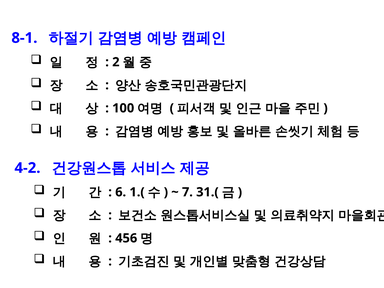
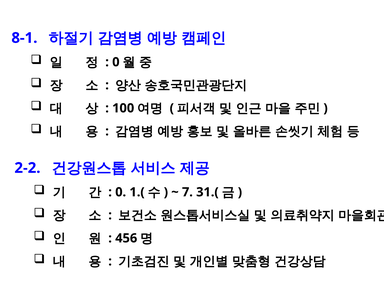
2 at (116, 62): 2 -> 0
4-2: 4-2 -> 2-2
6 at (121, 192): 6 -> 0
